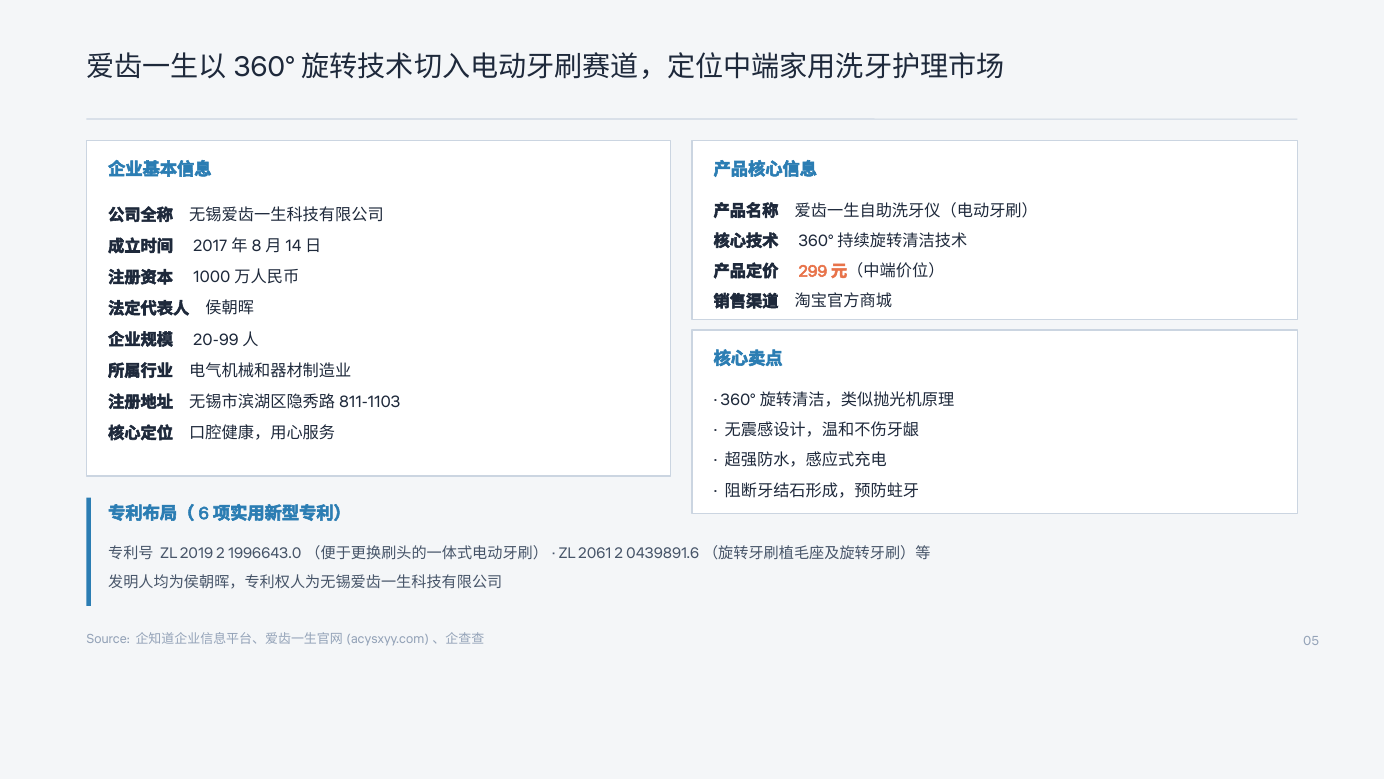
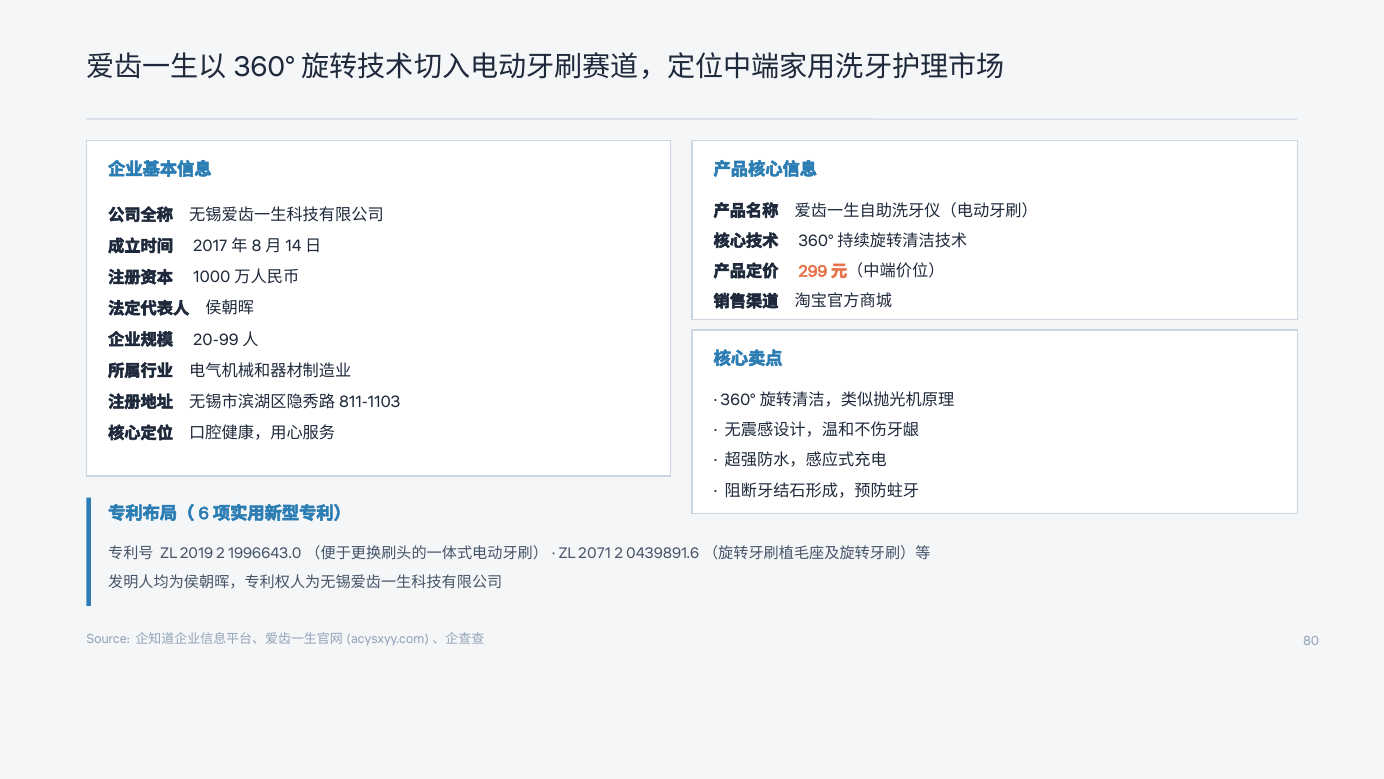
2061: 2061 -> 2071
05: 05 -> 80
